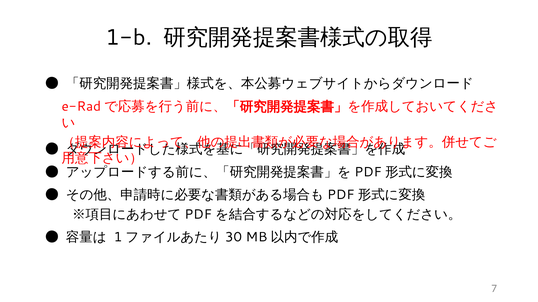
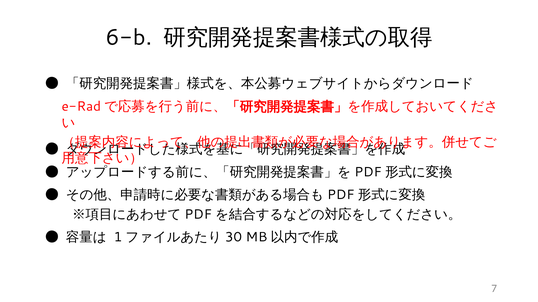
1-b: 1-b -> 6-b
